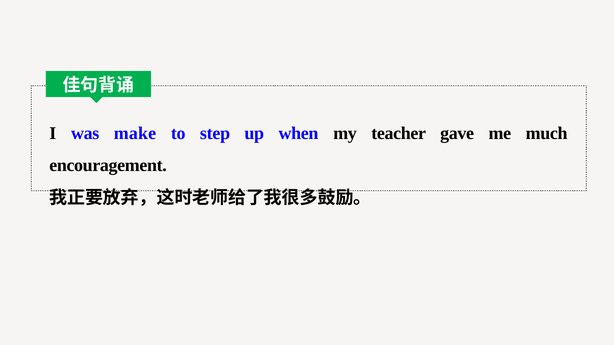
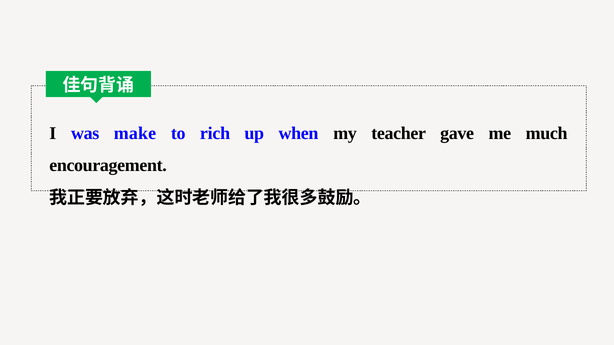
step: step -> rich
